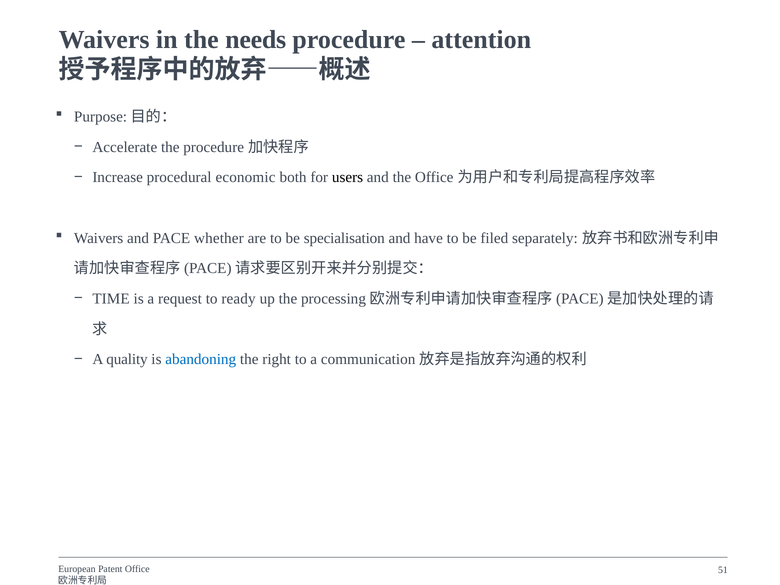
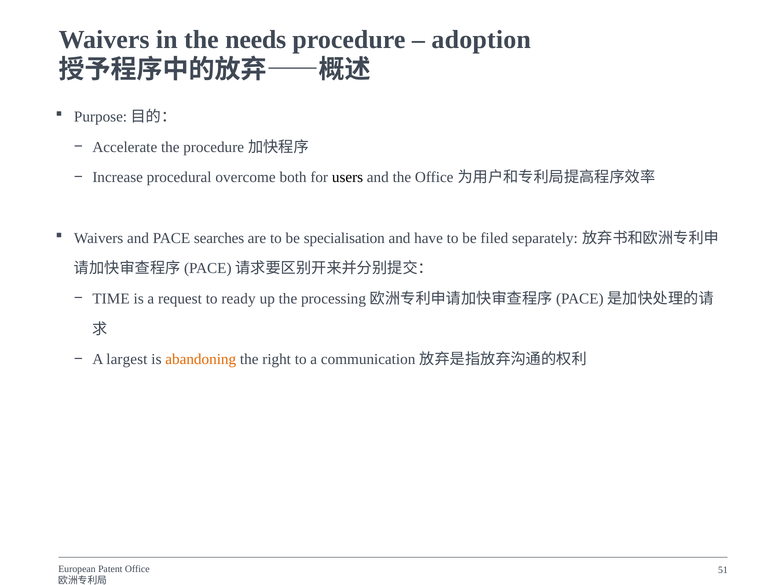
attention: attention -> adoption
economic: economic -> overcome
whether: whether -> searches
quality: quality -> largest
abandoning colour: blue -> orange
